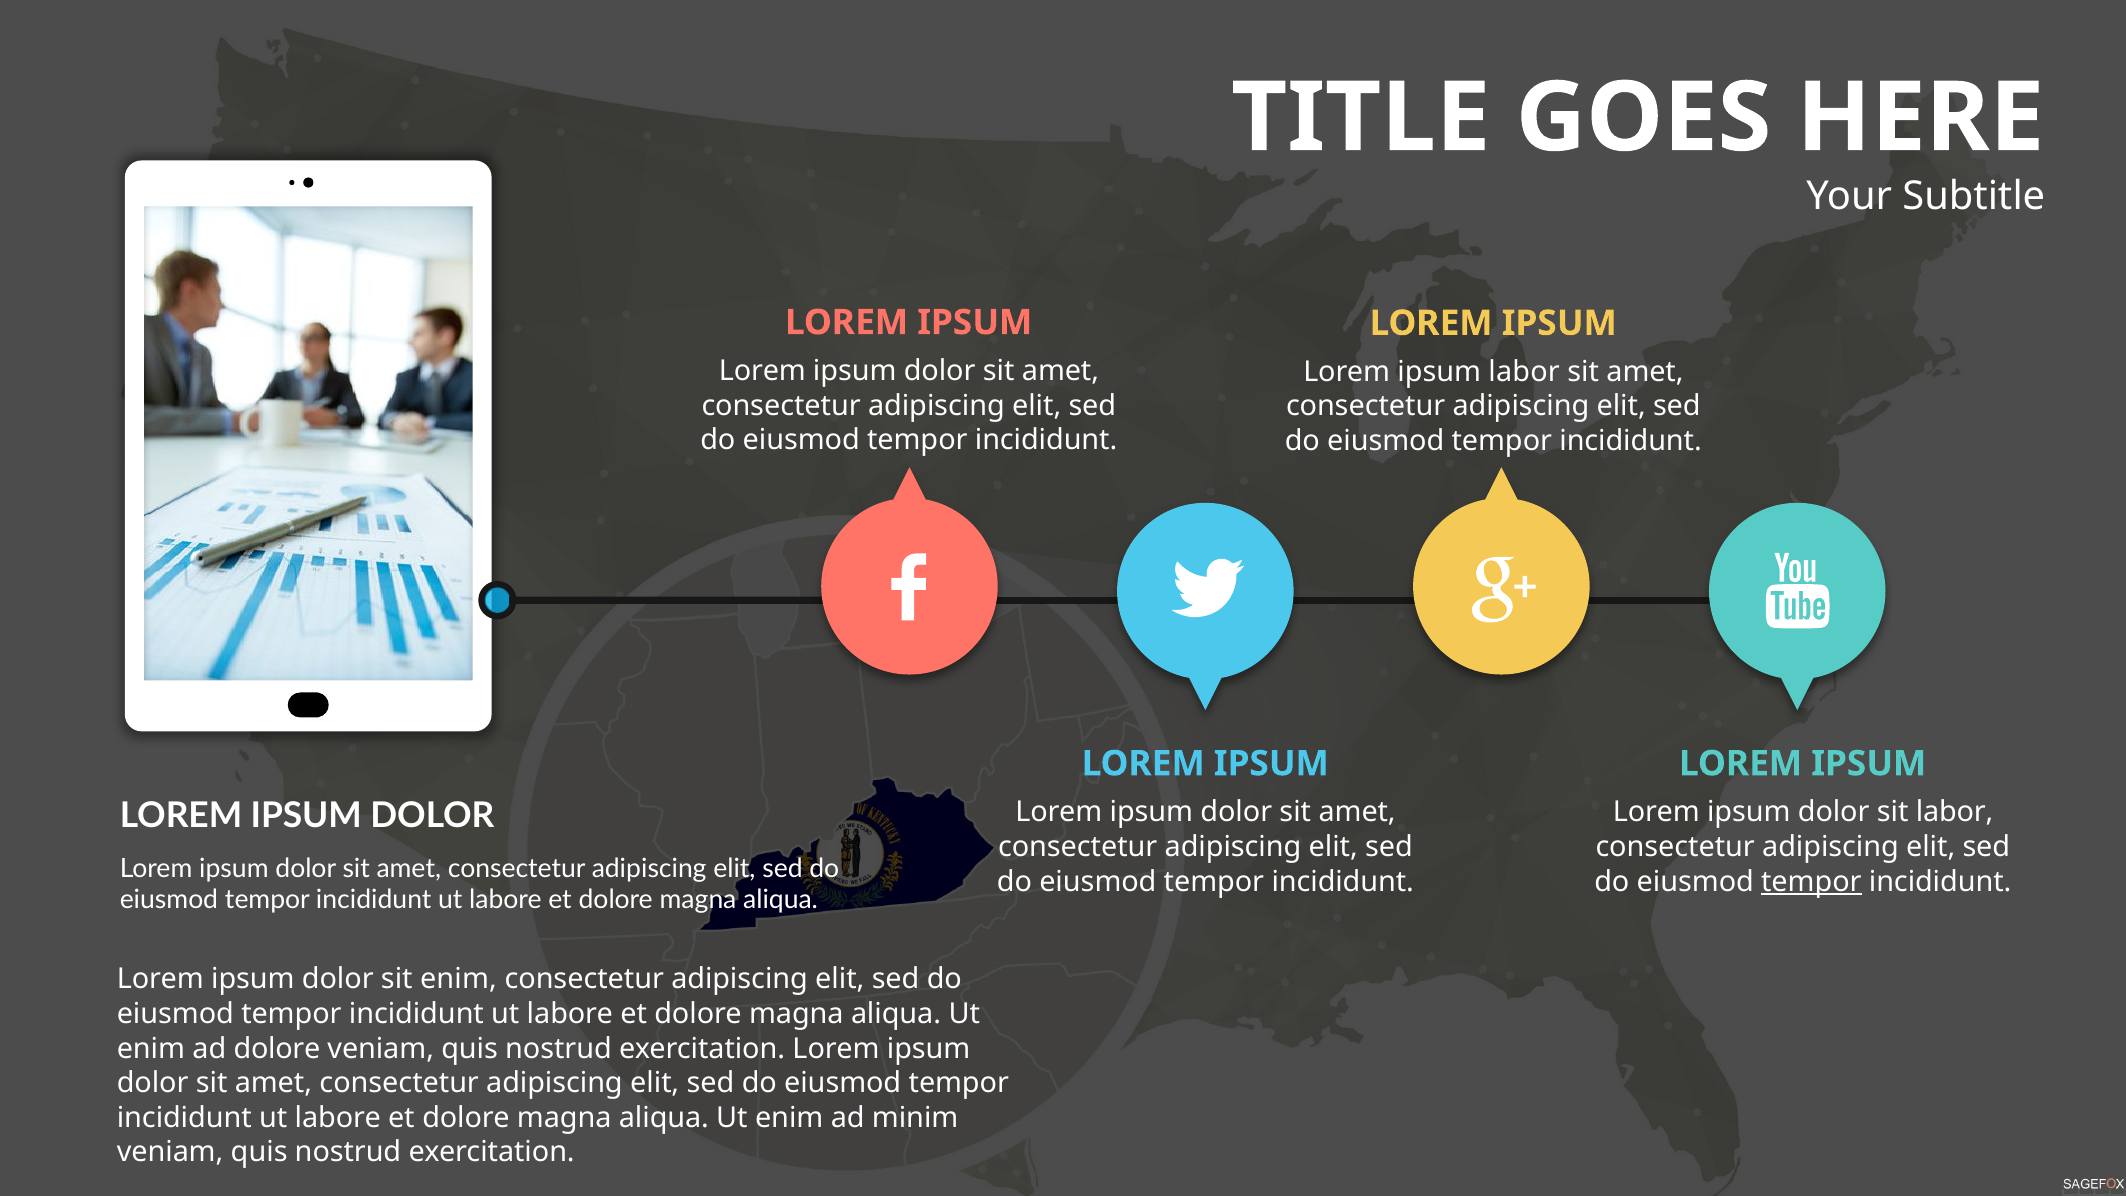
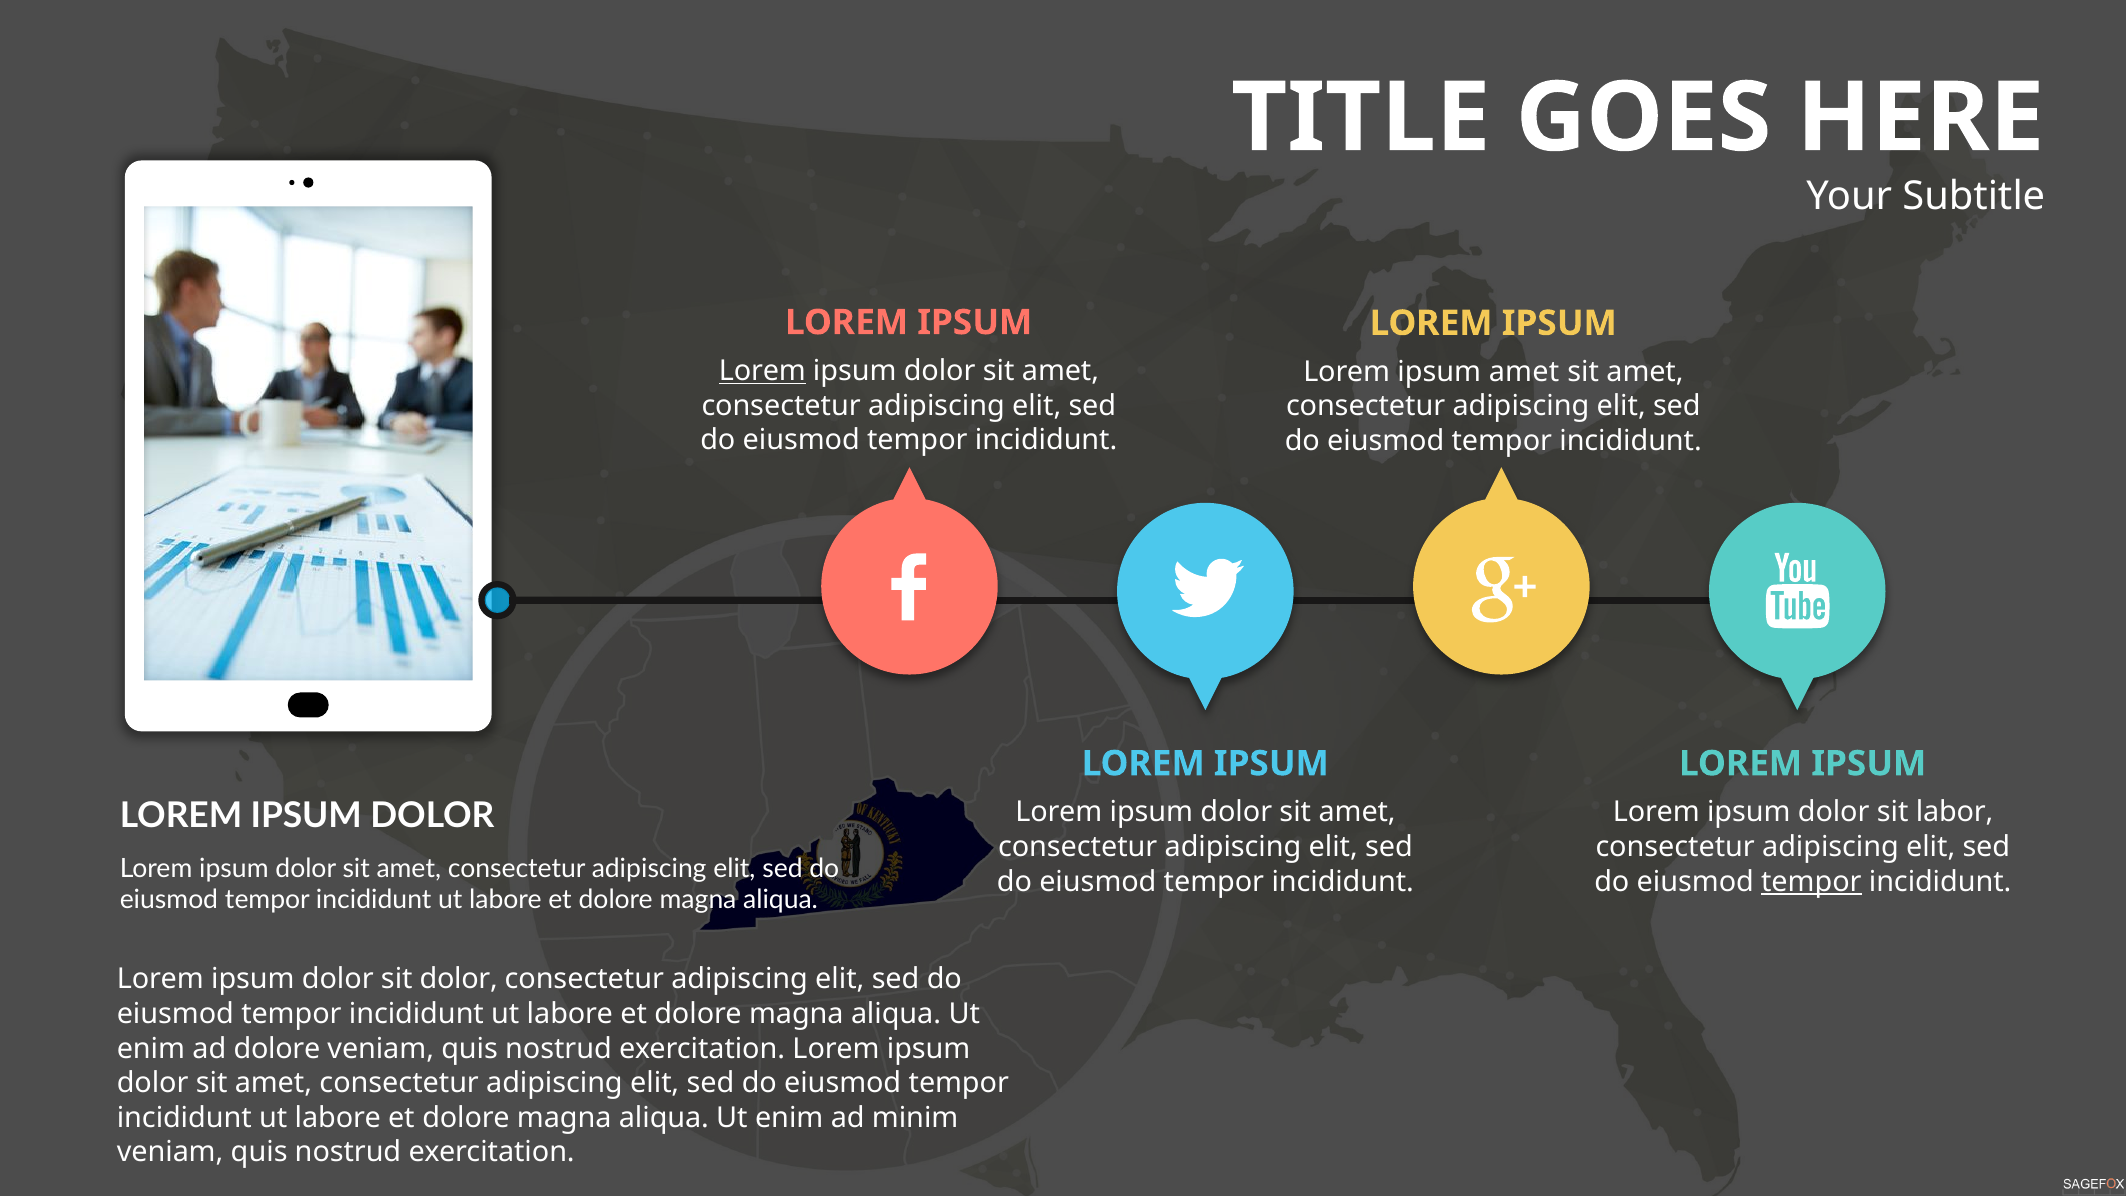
Lorem at (762, 371) underline: none -> present
ipsum labor: labor -> amet
sit enim: enim -> dolor
